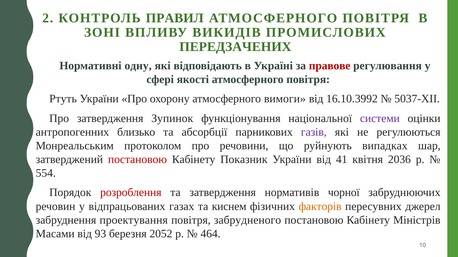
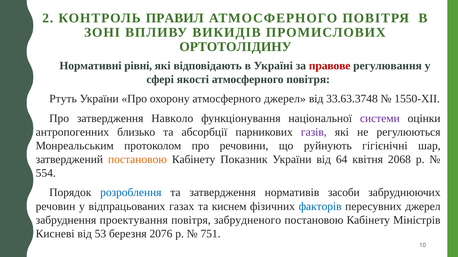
ПЕРЕДЗАЧЕНИХ: ПЕРЕДЗАЧЕНИХ -> ОРТОТОЛІДИНУ
одну: одну -> рiвнi
атмосферного вимоги: вимоги -> джерел
16.10.3992: 16.10.3992 -> 33.63.3748
5037-XII: 5037-XII -> 1550-XII
Зупинок: Зупинок -> Навколо
випадках: випадках -> гігієнічні
постановою at (138, 160) colour: red -> orange
41: 41 -> 64
2036: 2036 -> 2068
розроблення colour: red -> blue
чорної: чорної -> засоби
факторів colour: orange -> blue
Масами: Масами -> Кисневі
93: 93 -> 53
2052: 2052 -> 2076
464: 464 -> 751
